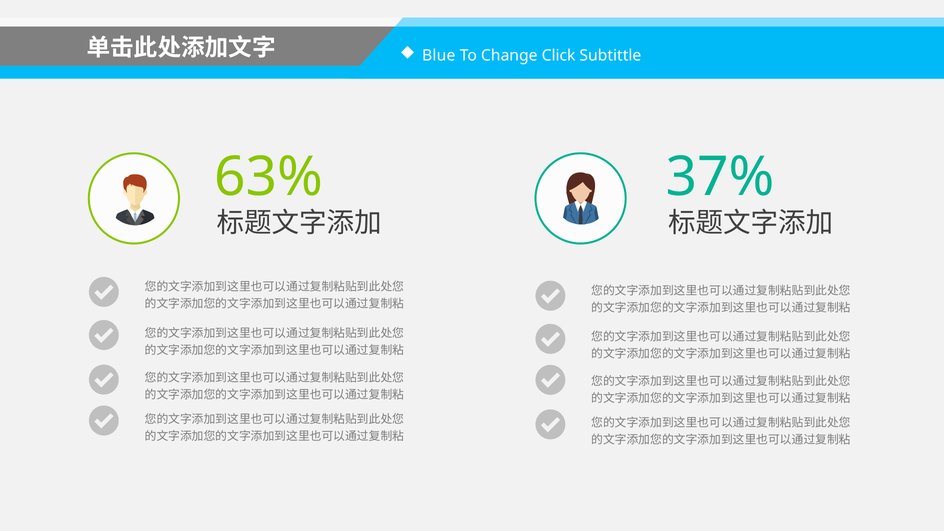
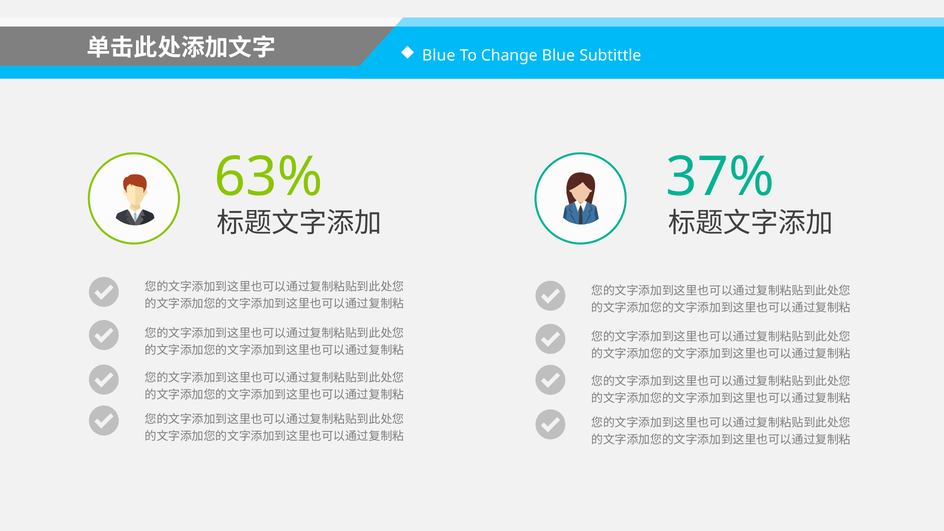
Change Click: Click -> Blue
